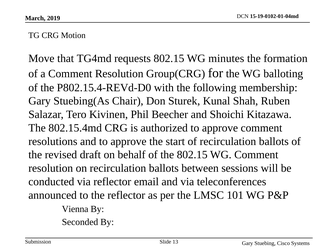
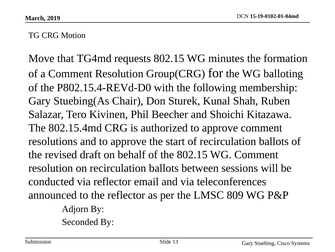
101: 101 -> 809
Vienna: Vienna -> Adjorn
